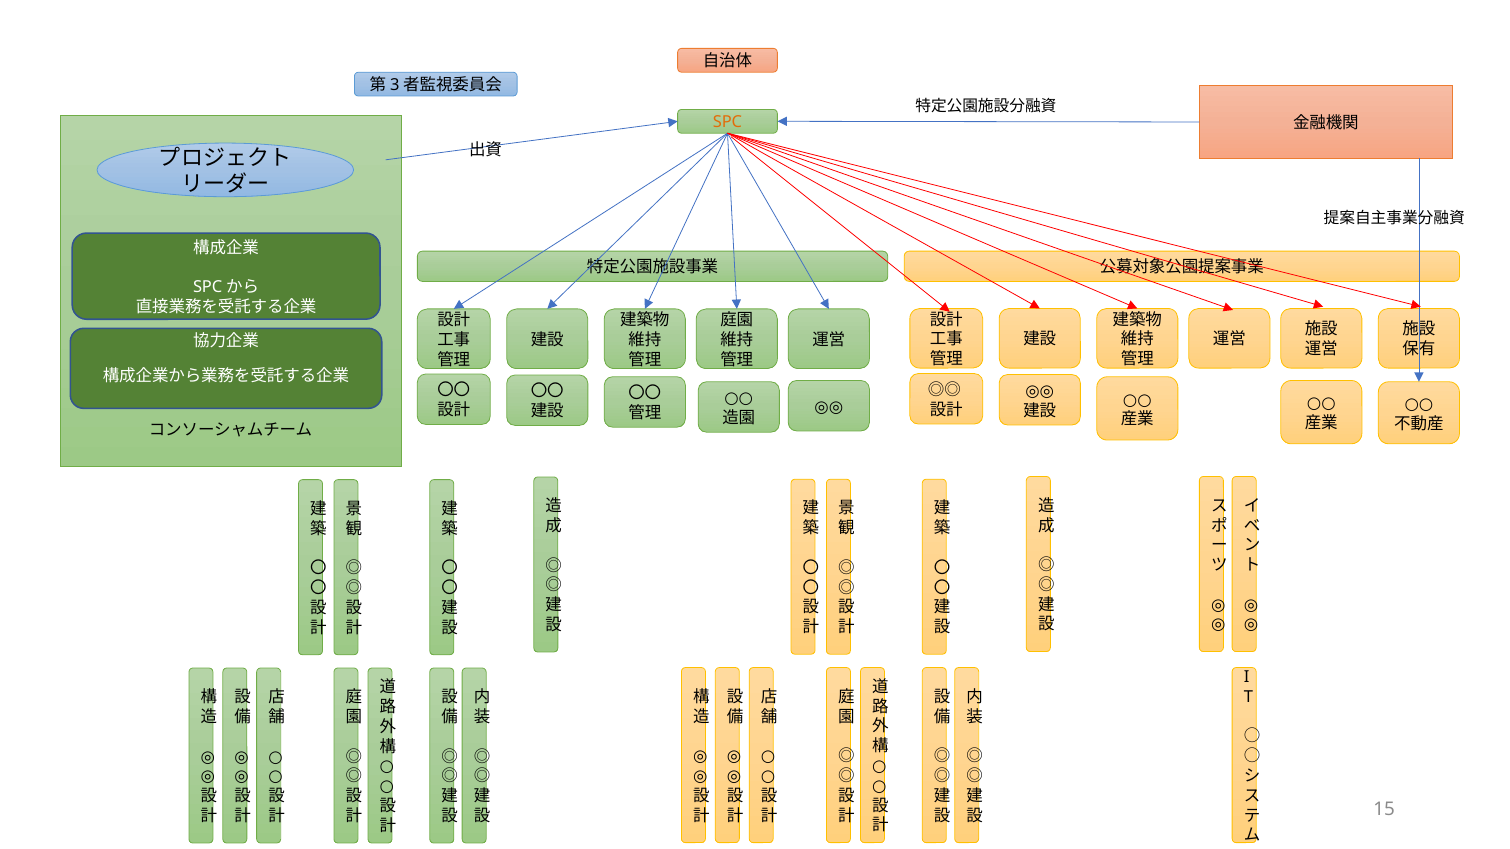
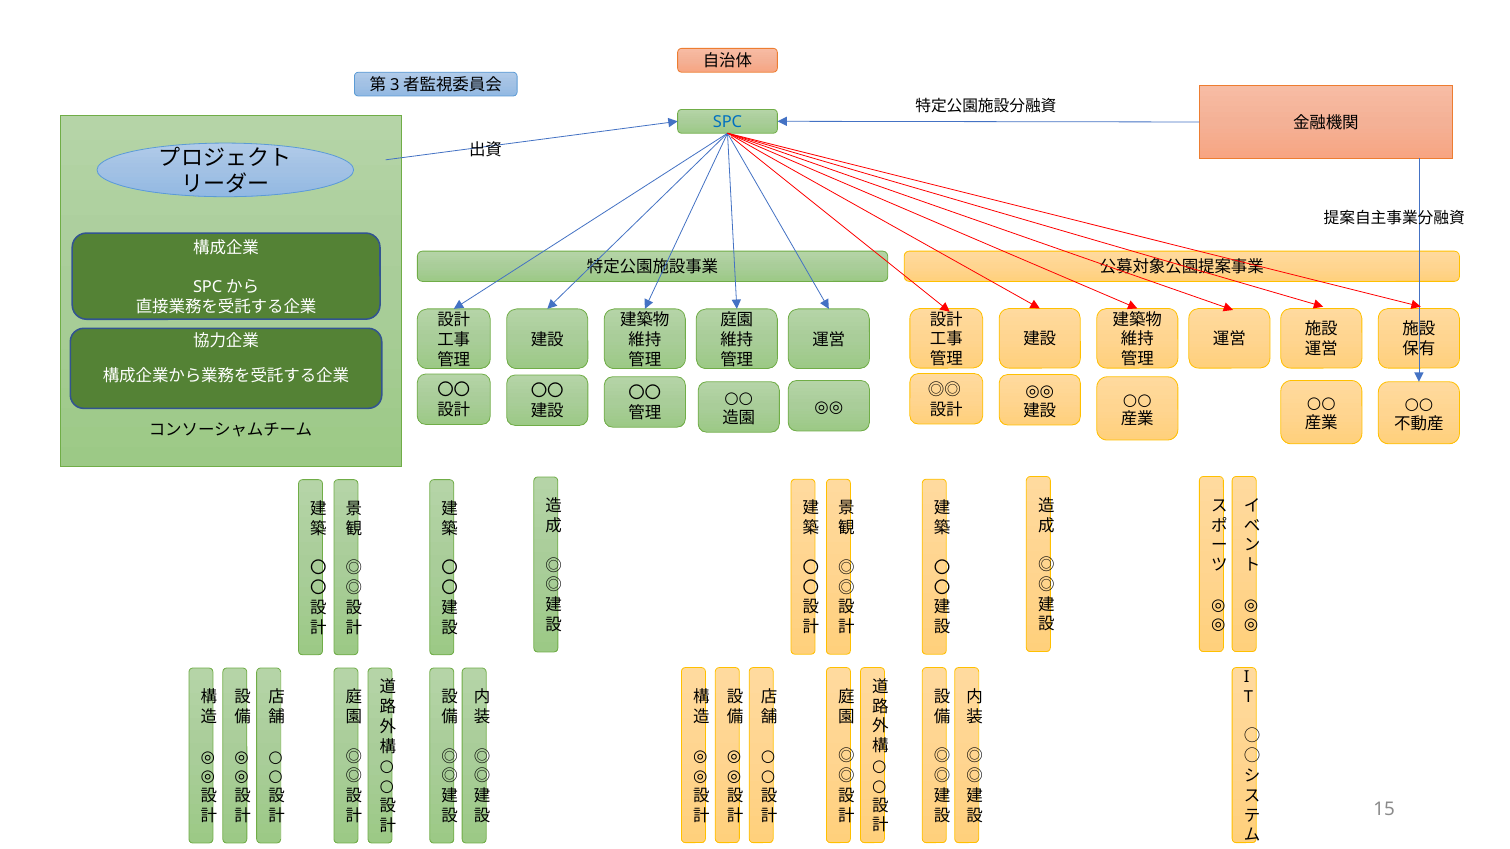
SPC colour: orange -> blue
